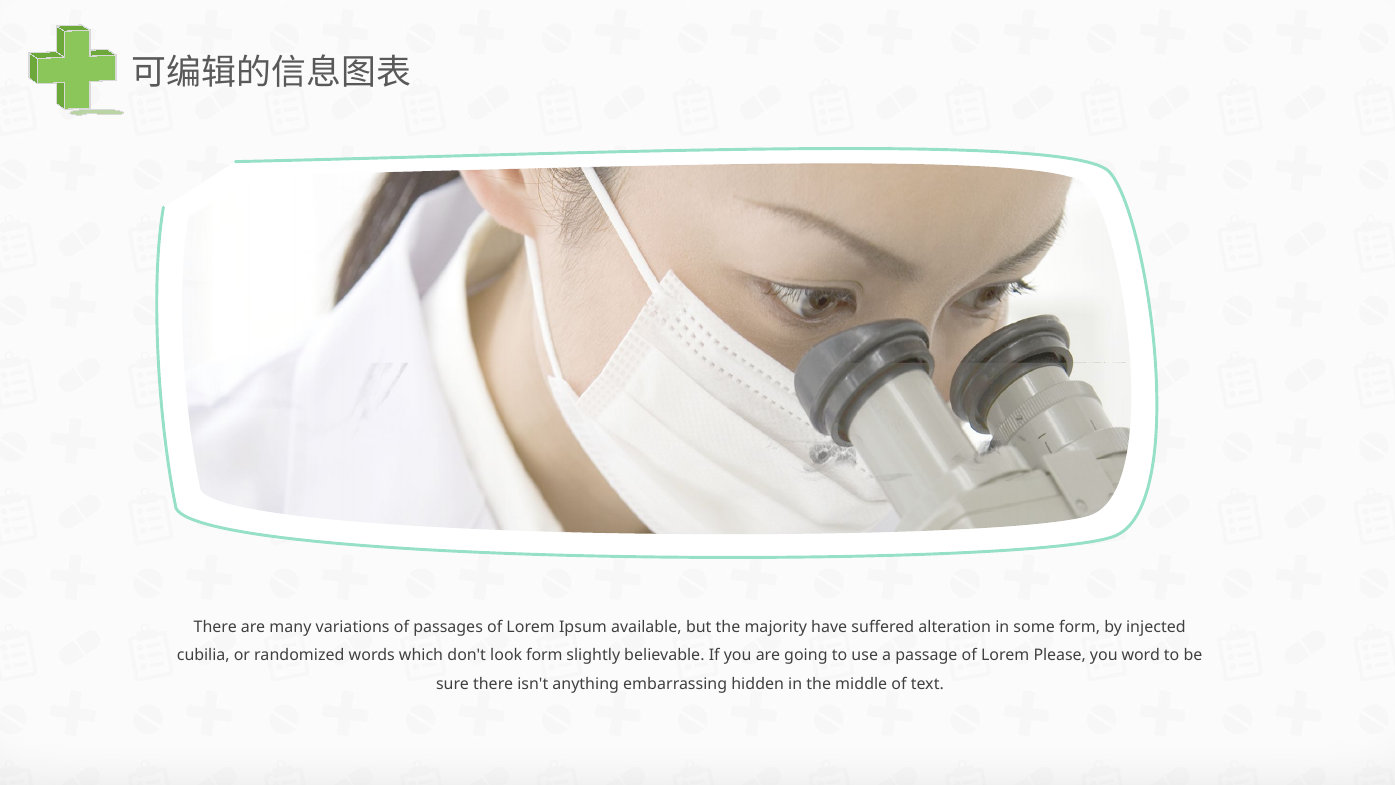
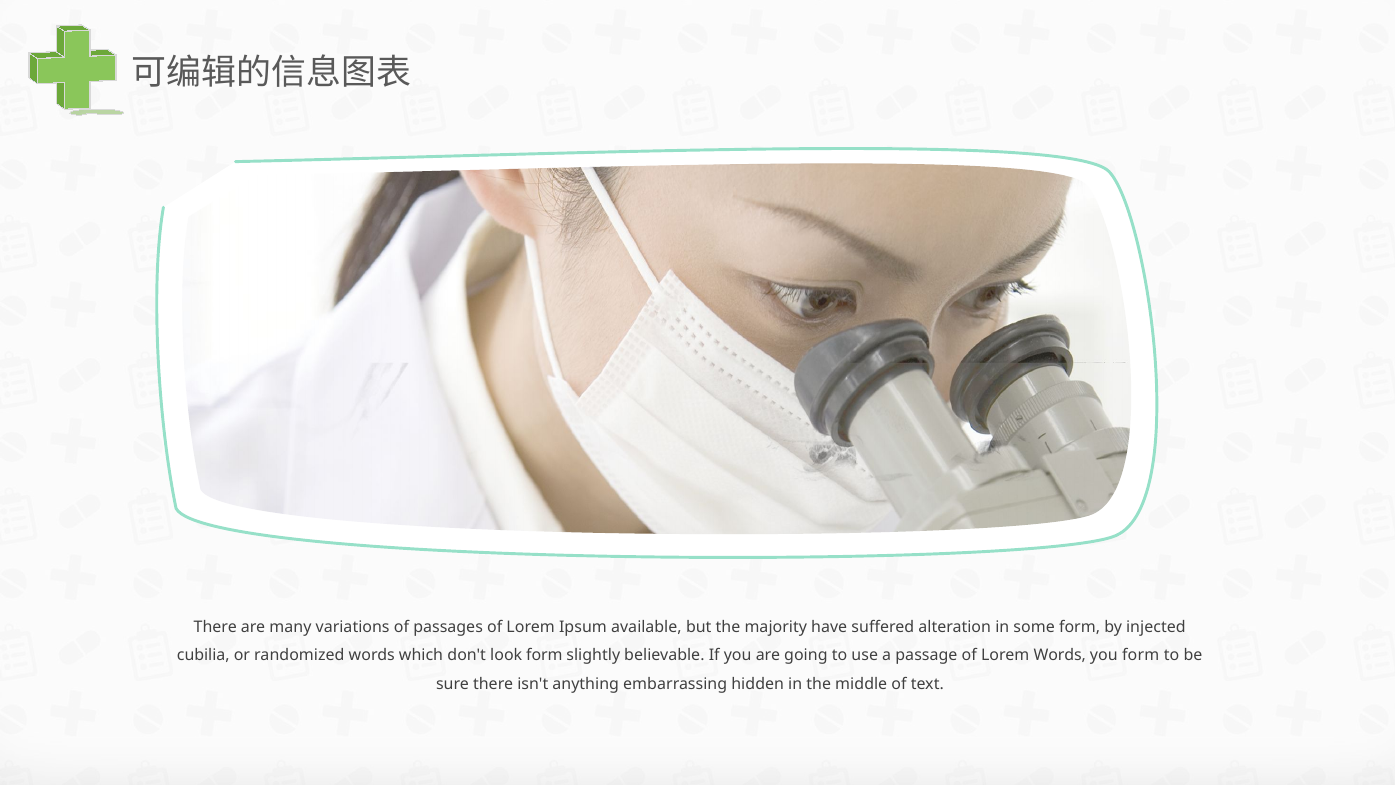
Lorem Please: Please -> Words
you word: word -> form
